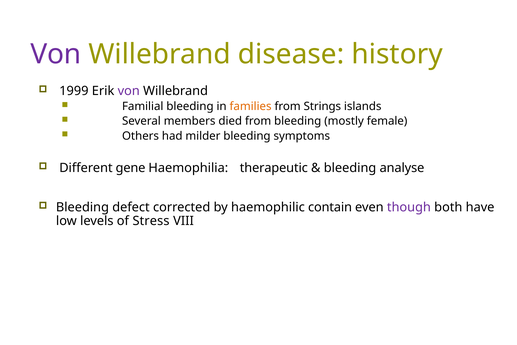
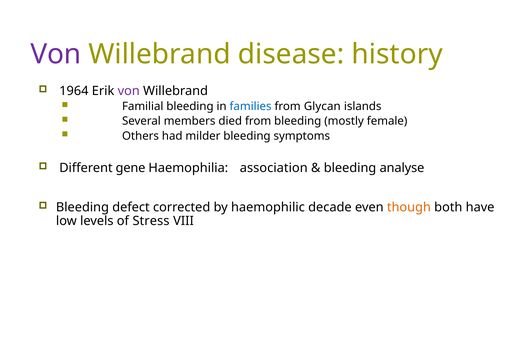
1999: 1999 -> 1964
families colour: orange -> blue
Strings: Strings -> Glycan
therapeutic: therapeutic -> association
contain: contain -> decade
though colour: purple -> orange
